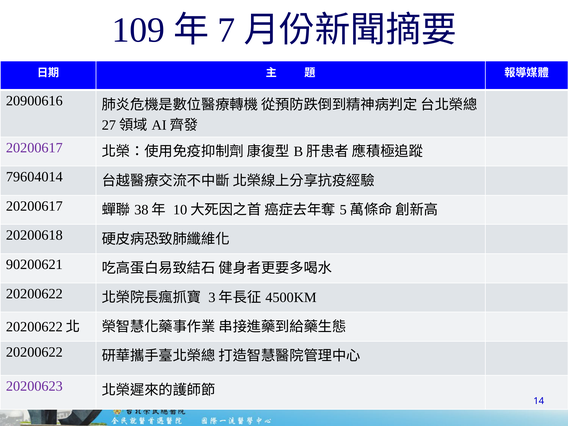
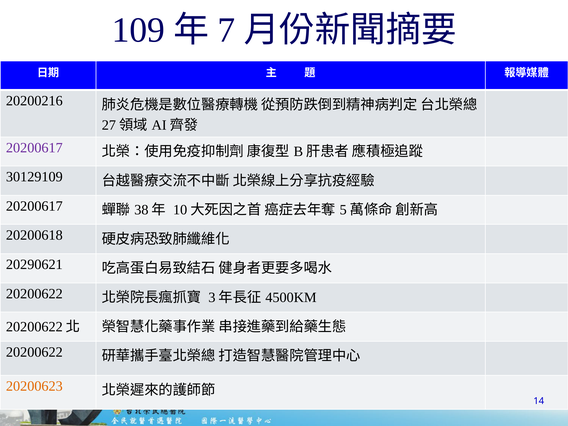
20900616: 20900616 -> 20200216
79604014: 79604014 -> 30129109
90200621: 90200621 -> 20290621
20200623 colour: purple -> orange
